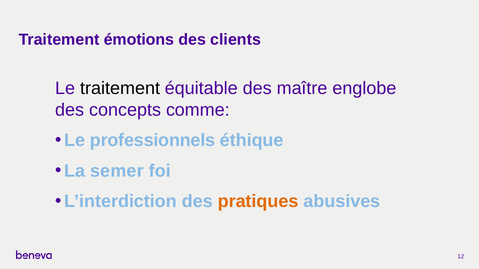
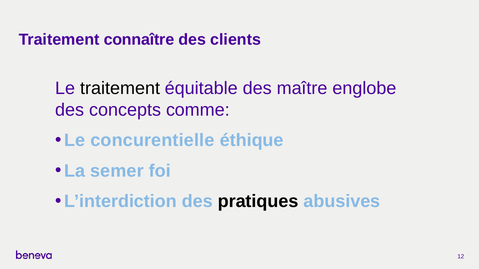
émotions: émotions -> connaître
professionnels: professionnels -> concurentielle
pratiques colour: orange -> black
